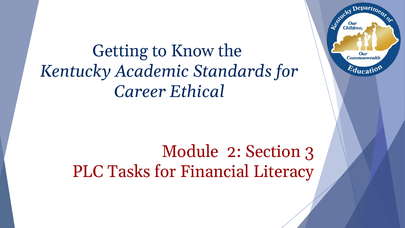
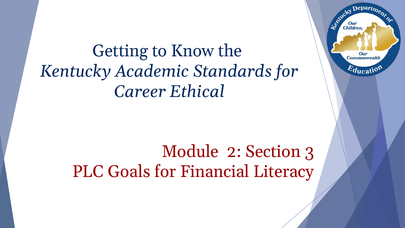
Tasks: Tasks -> Goals
